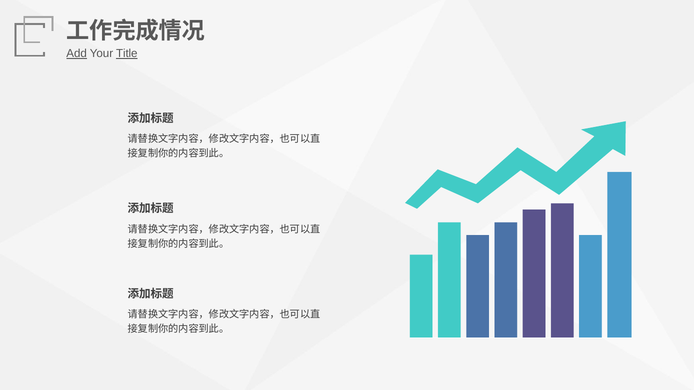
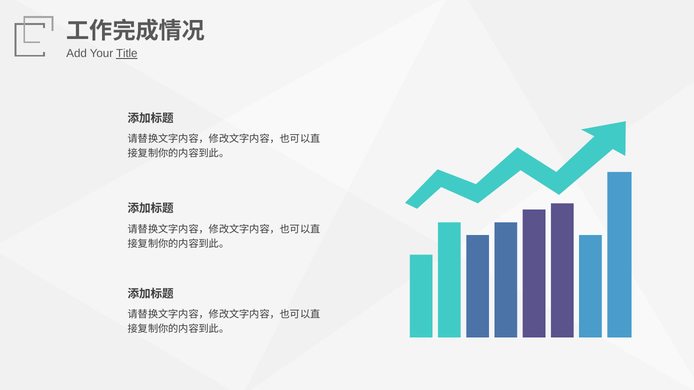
Add underline: present -> none
